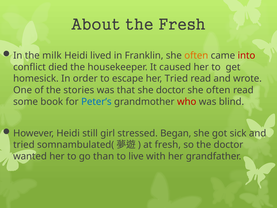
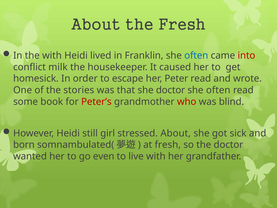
the milk: milk -> with
often at (196, 55) colour: orange -> blue
died: died -> milk
her Tried: Tried -> Peter
Peter’s colour: blue -> red
stressed Began: Began -> About
tried at (24, 145): tried -> born
than: than -> even
